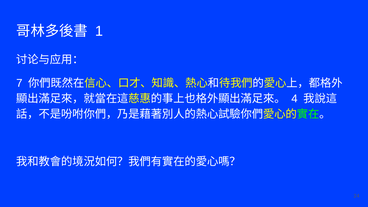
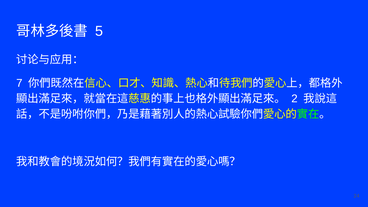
1: 1 -> 5
4: 4 -> 2
